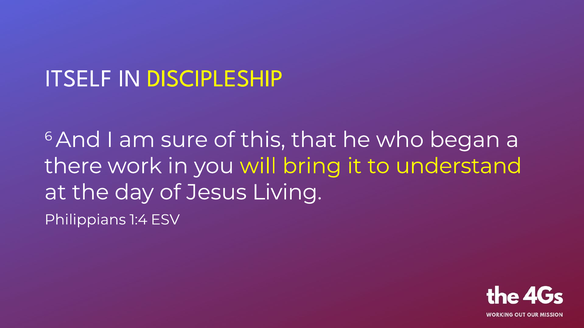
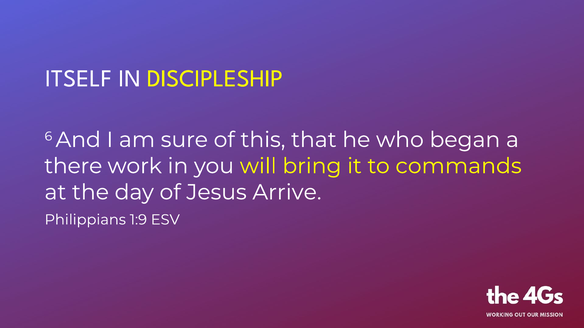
understand: understand -> commands
Living: Living -> Arrive
1:4: 1:4 -> 1:9
